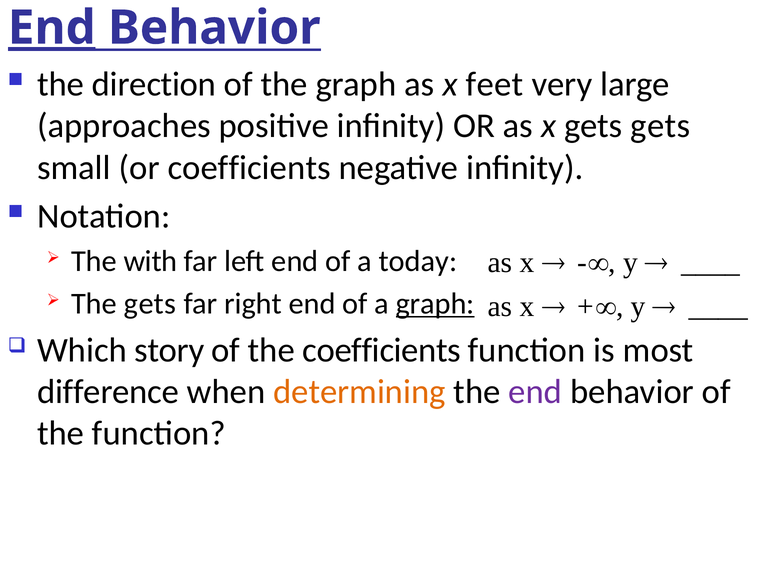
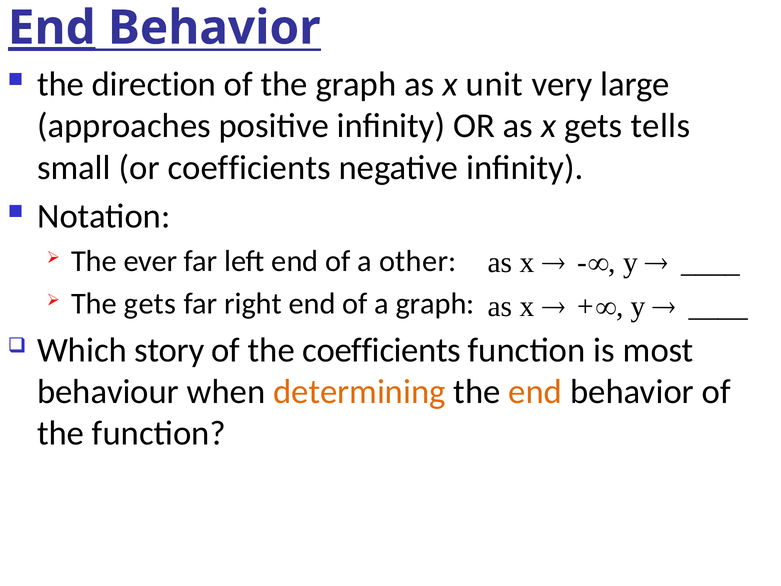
feet: feet -> unit
gets gets: gets -> tells
with: with -> ever
today: today -> other
graph at (435, 304) underline: present -> none
difference: difference -> behaviour
end at (535, 392) colour: purple -> orange
